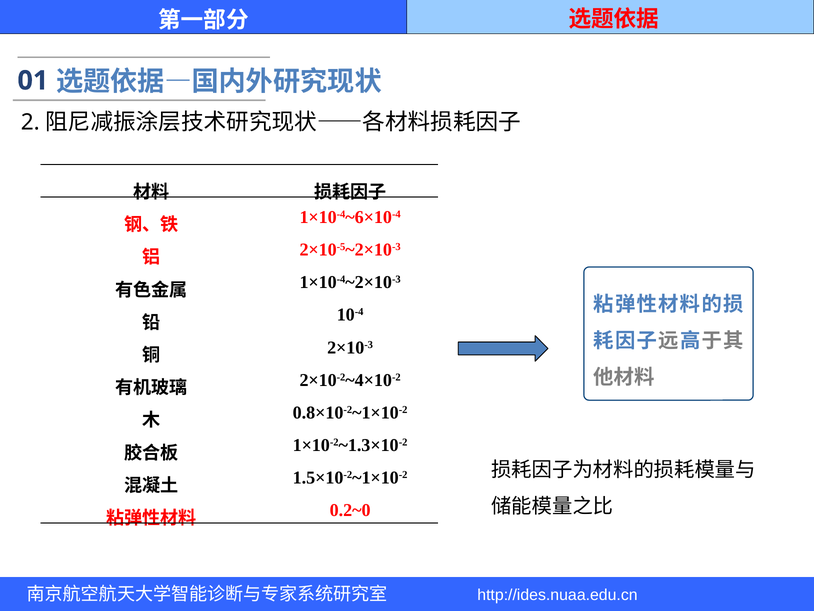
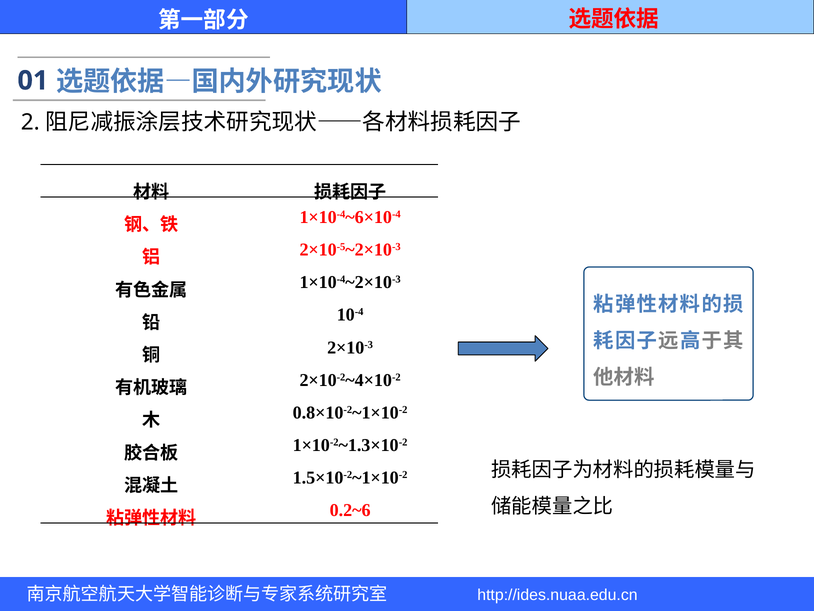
0.2~0: 0.2~0 -> 0.2~6
